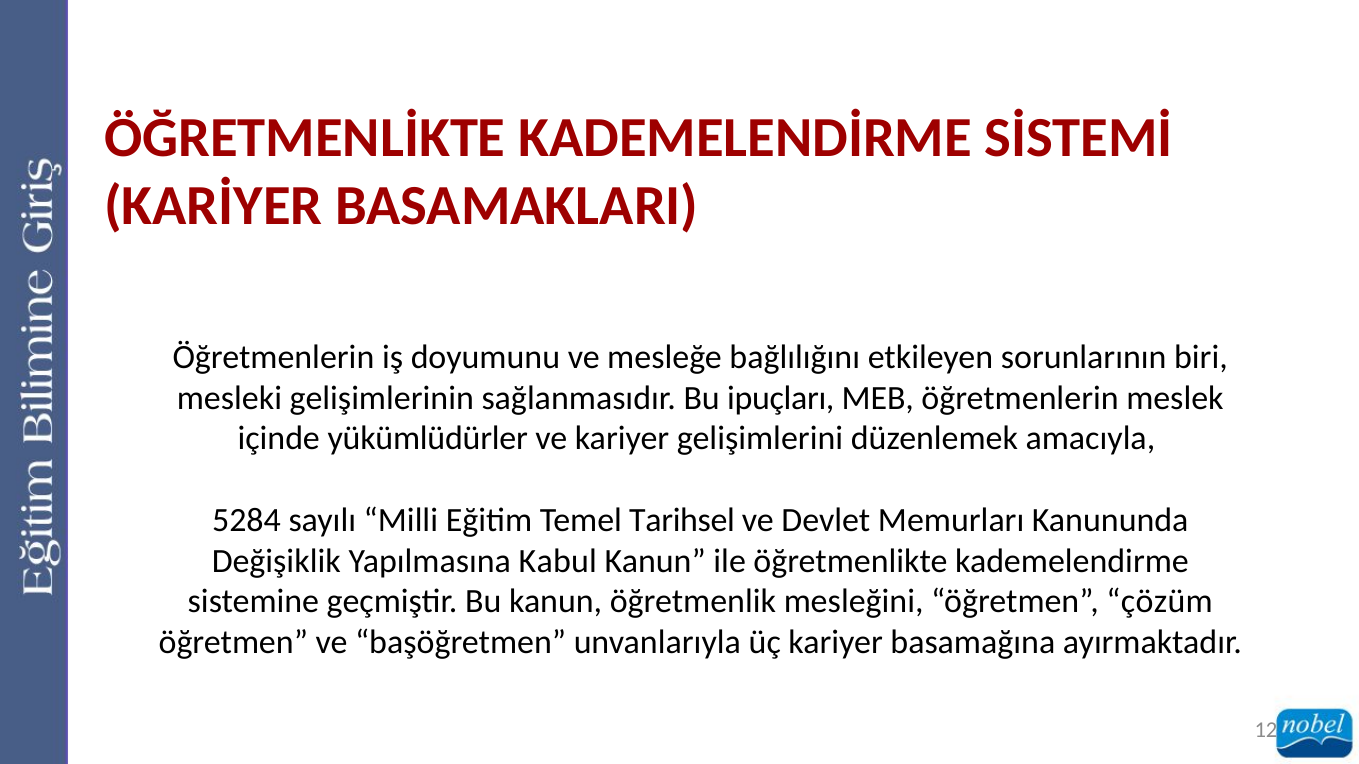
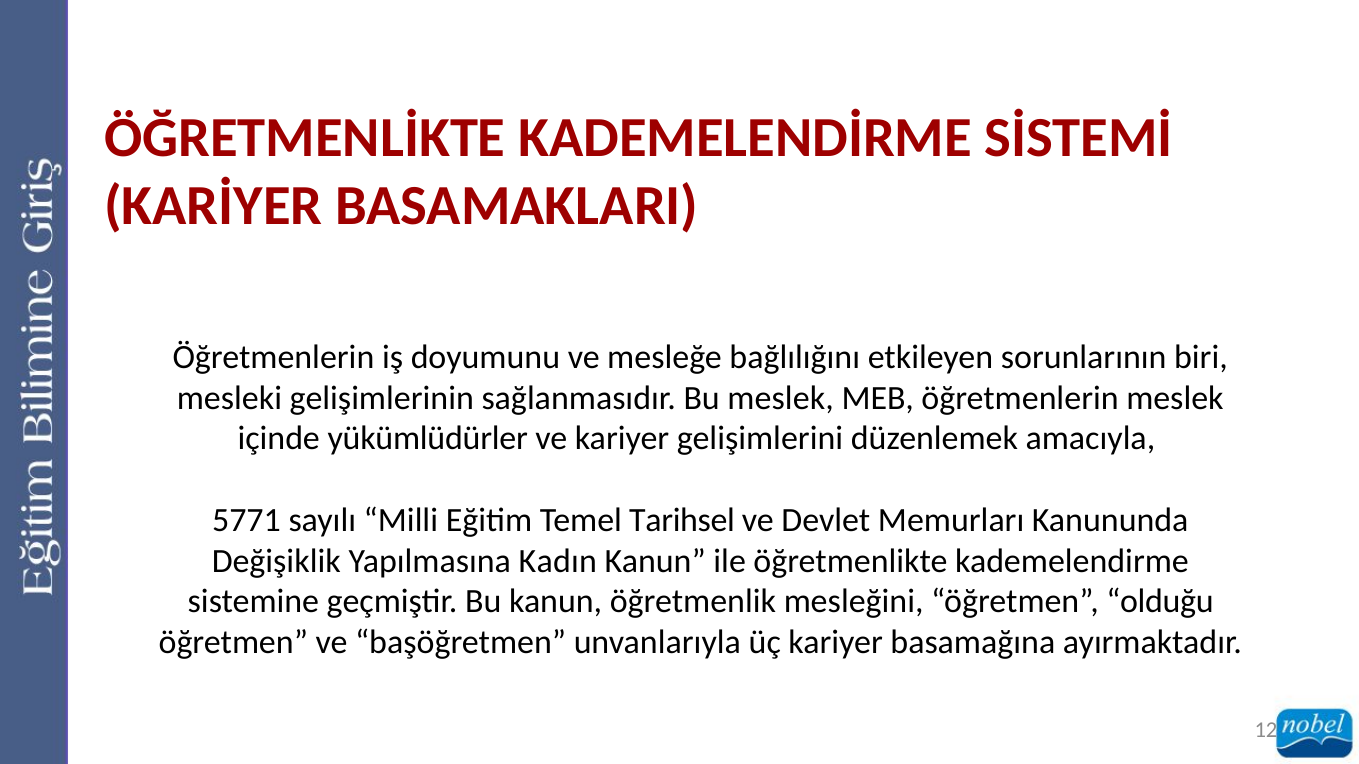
Bu ipuçları: ipuçları -> meslek
5284: 5284 -> 5771
Kabul: Kabul -> Kadın
çözüm: çözüm -> olduğu
